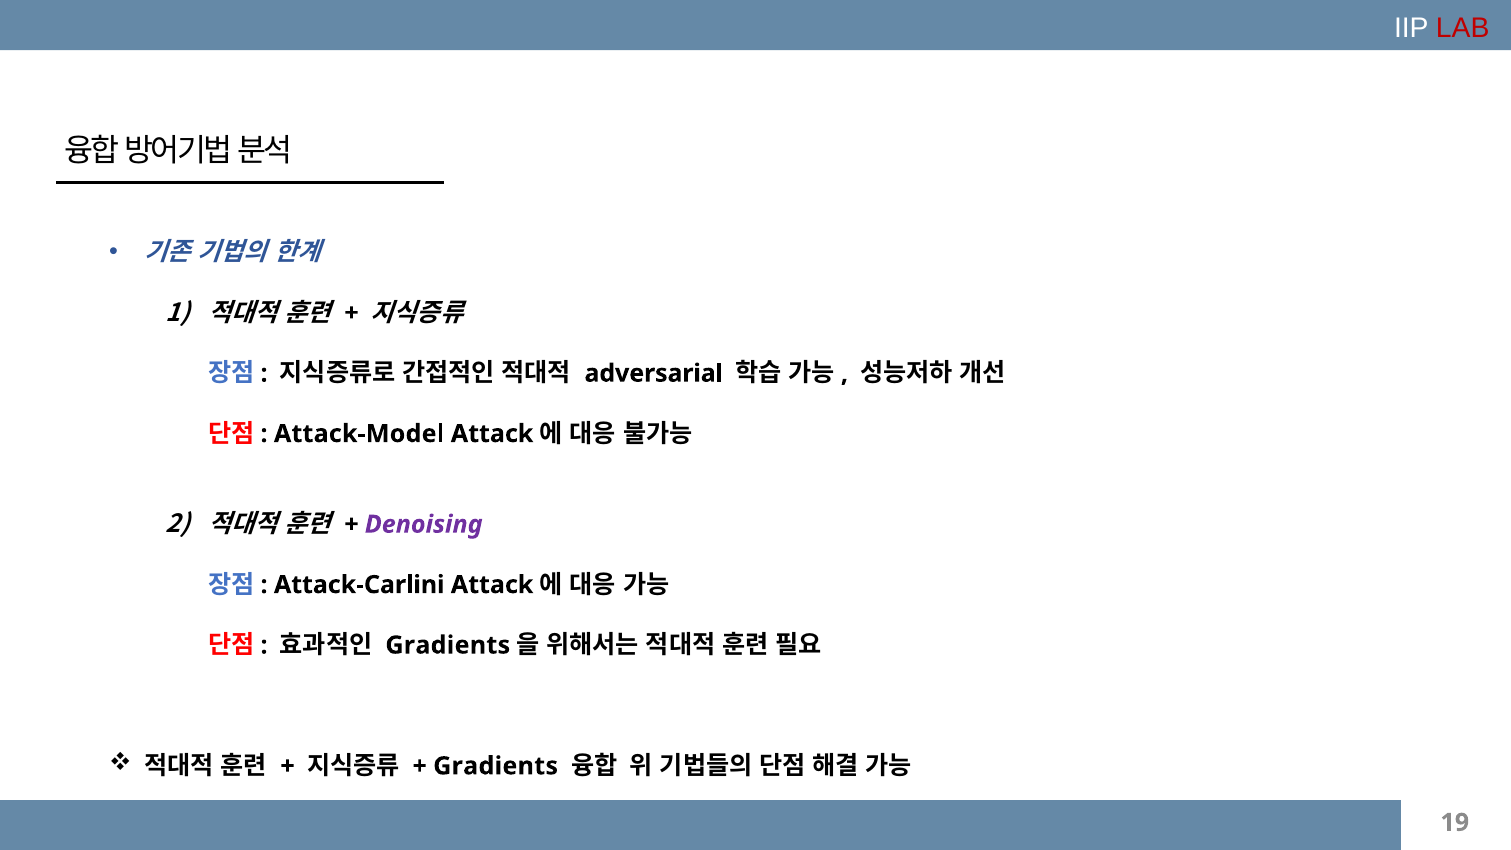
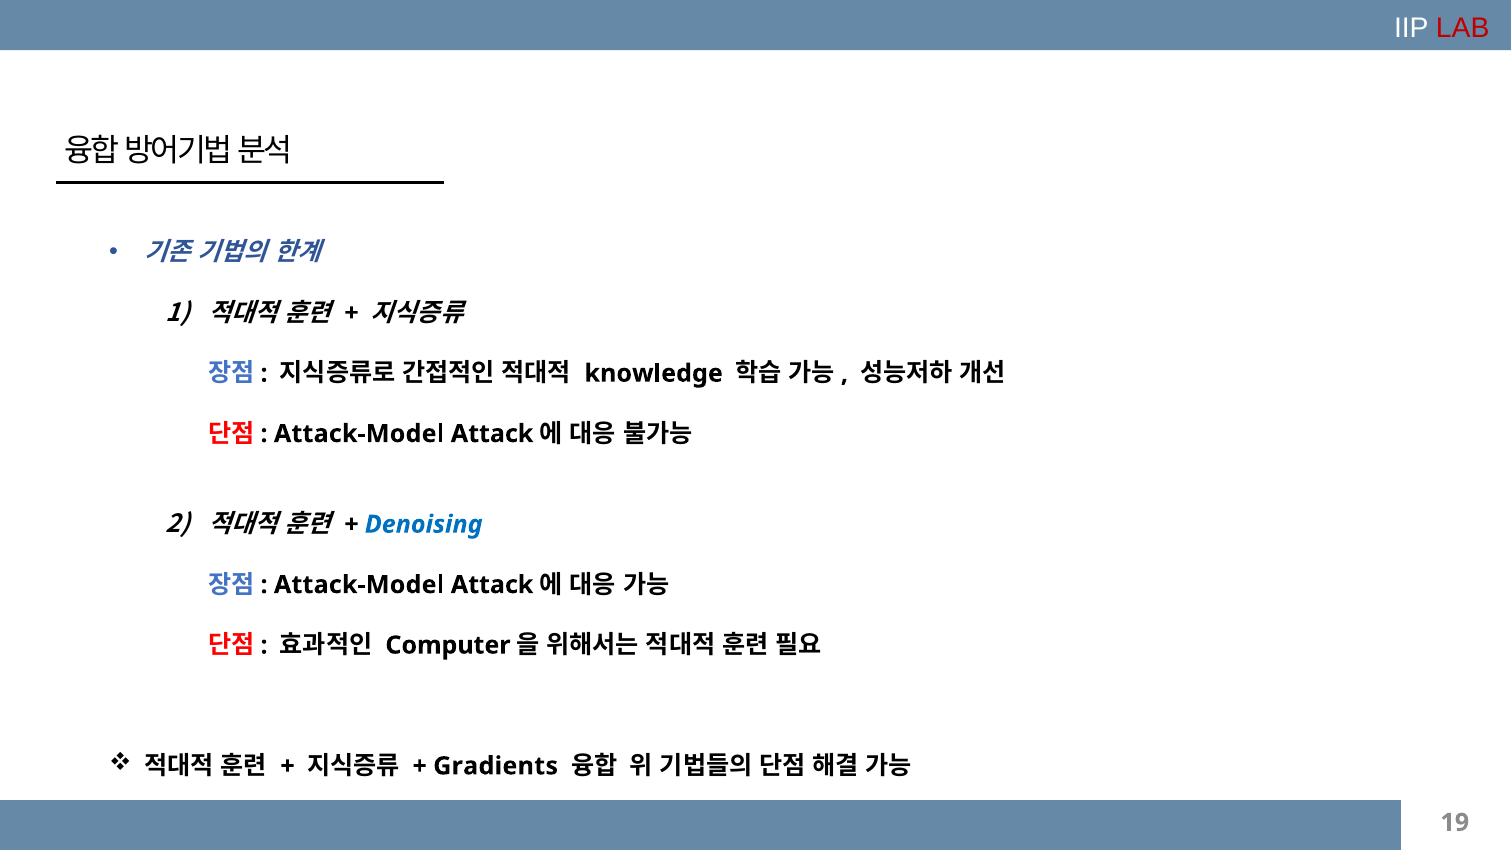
adversarial: adversarial -> knowledge
Denoising colour: purple -> blue
Attack-Carlini at (359, 585): Attack-Carlini -> Attack-Model
Gradients at (448, 645): Gradients -> Computer
